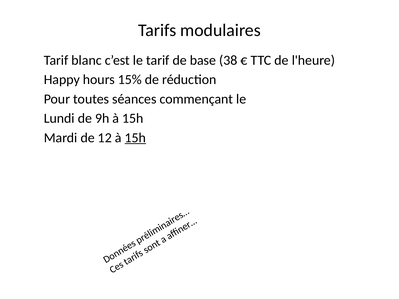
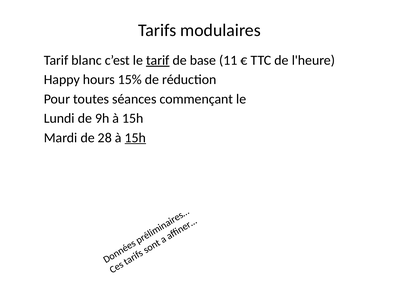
tarif at (158, 60) underline: none -> present
38: 38 -> 11
12: 12 -> 28
